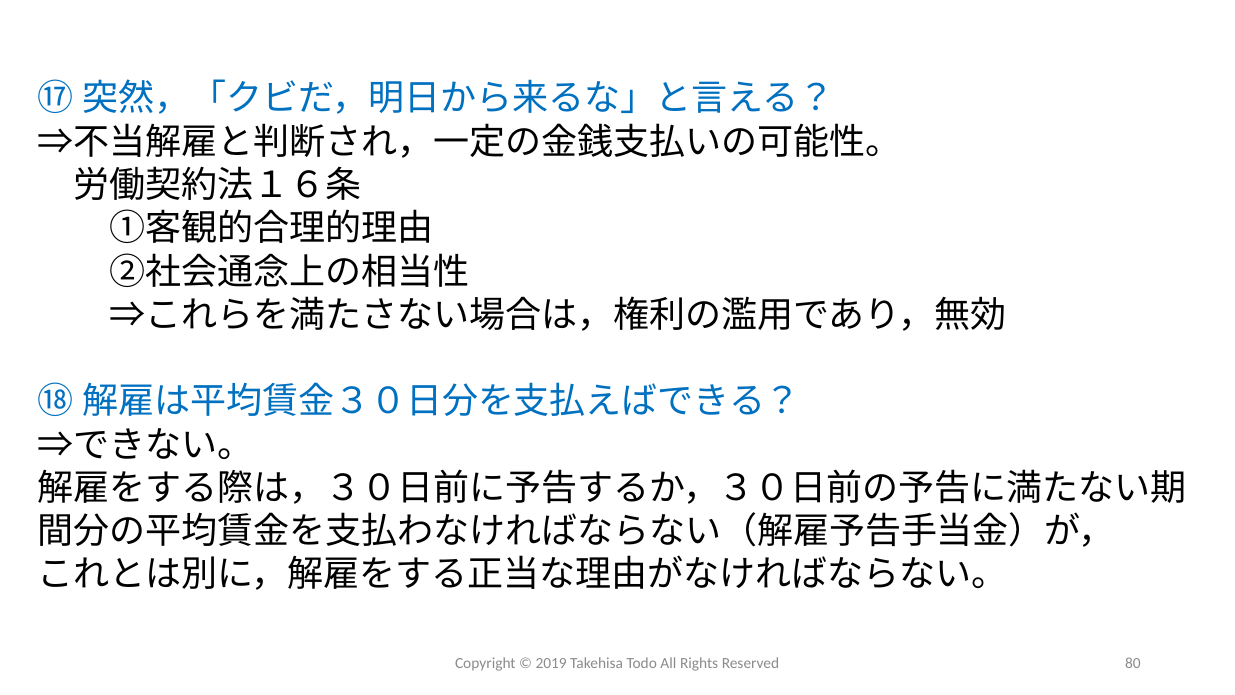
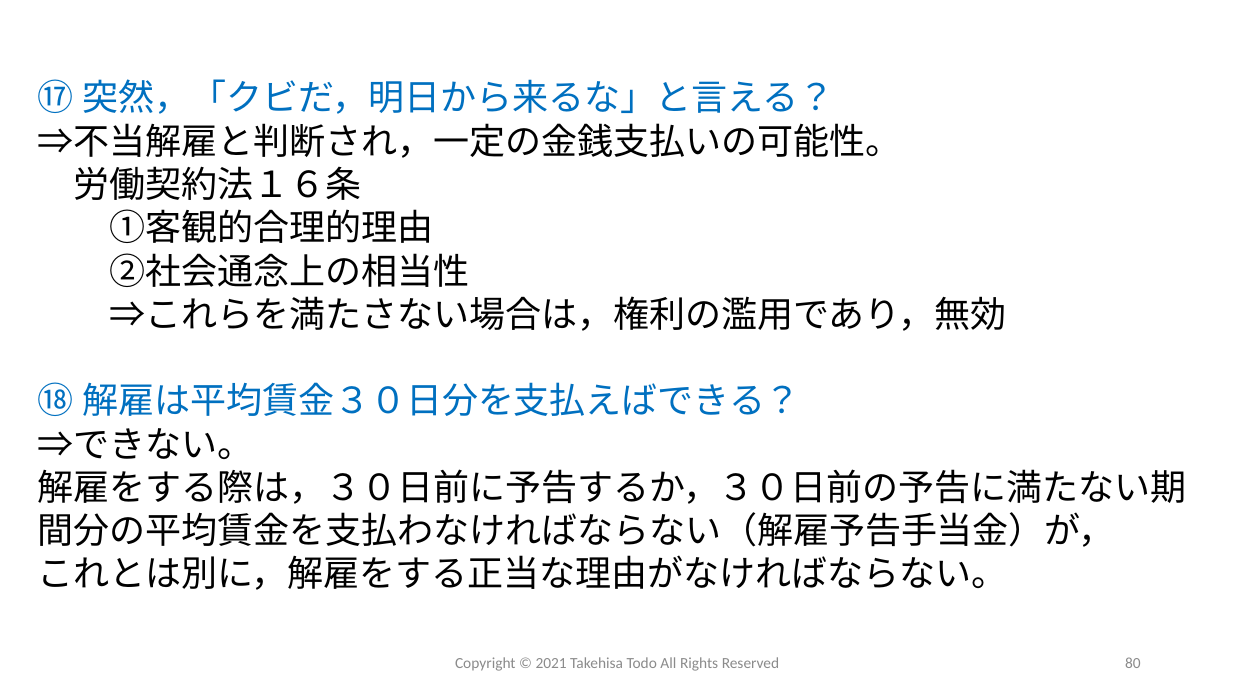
2019: 2019 -> 2021
